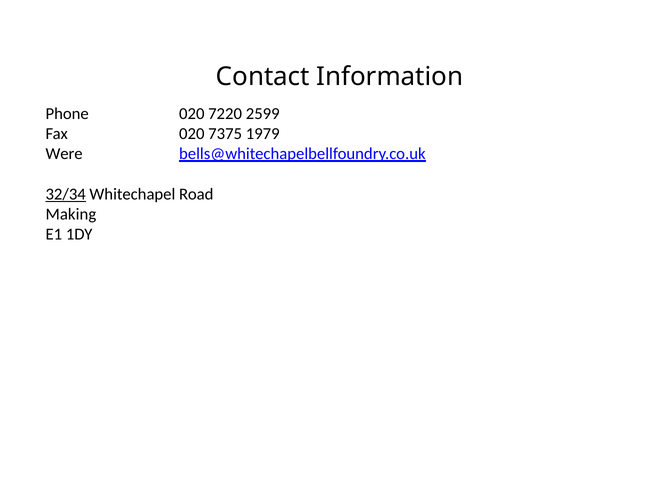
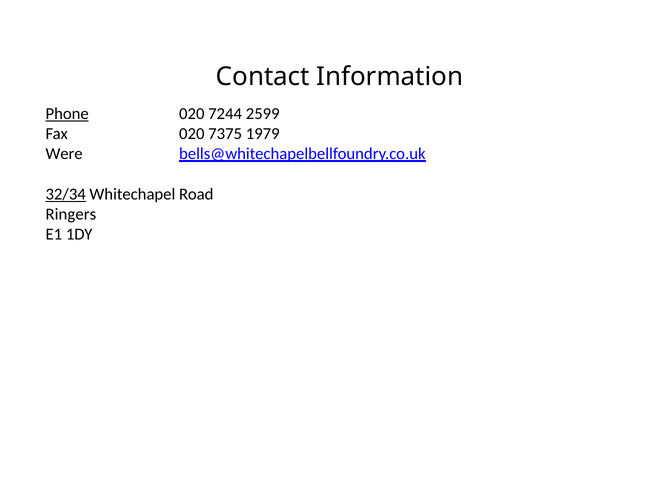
Phone underline: none -> present
7220: 7220 -> 7244
Making: Making -> Ringers
